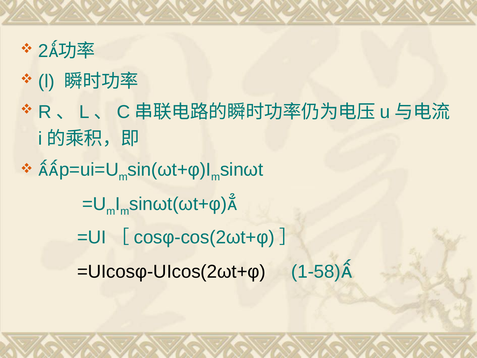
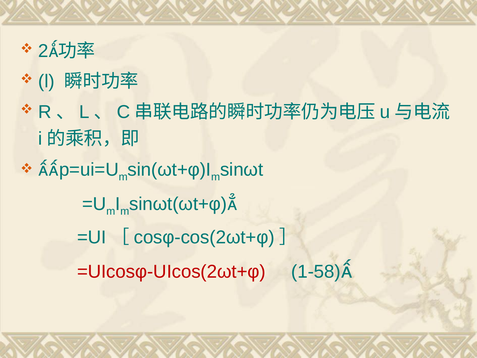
=UIcosφ-UIcos(2ωt+φ colour: black -> red
